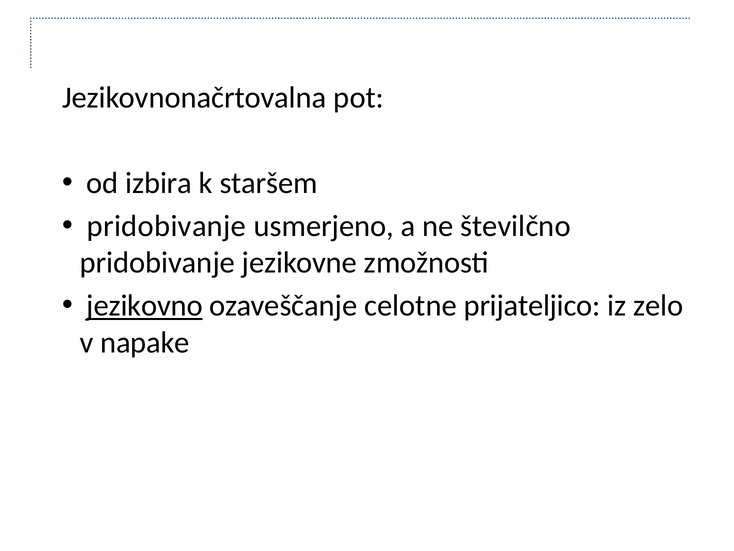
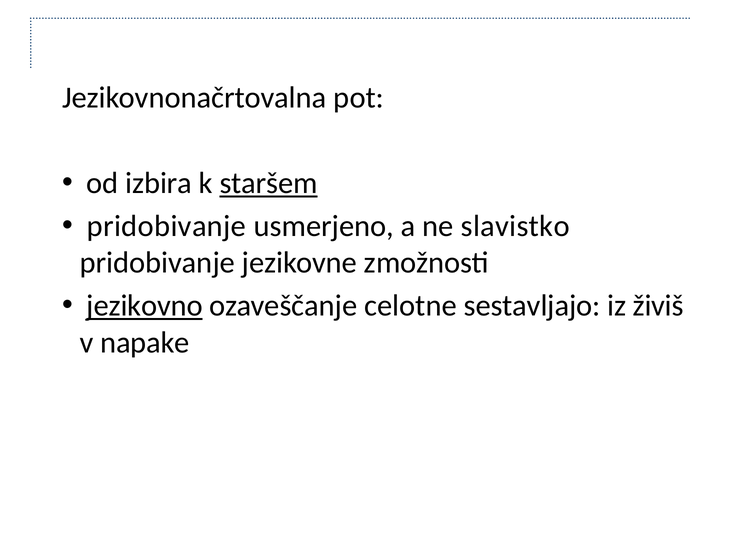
staršem underline: none -> present
številčno: številčno -> slavistko
prijateljico: prijateljico -> sestavljajo
zelo: zelo -> živiš
